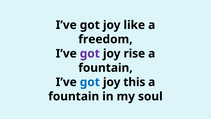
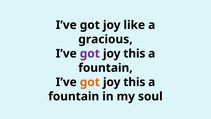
freedom: freedom -> gracious
rise at (134, 53): rise -> this
got at (90, 82) colour: blue -> orange
